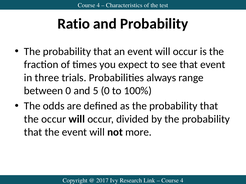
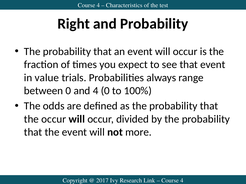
Ratio: Ratio -> Right
three: three -> value
and 5: 5 -> 4
